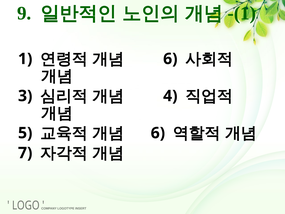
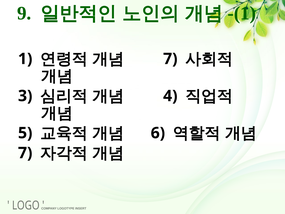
6 at (170, 59): 6 -> 7
